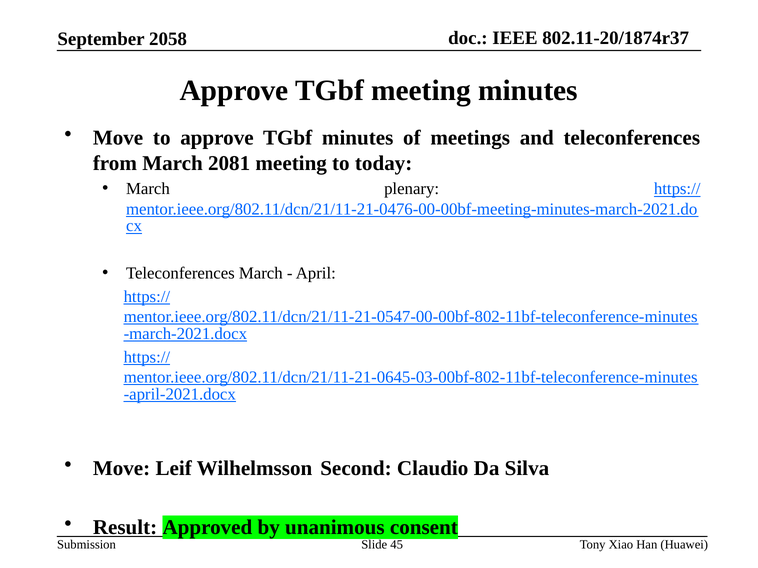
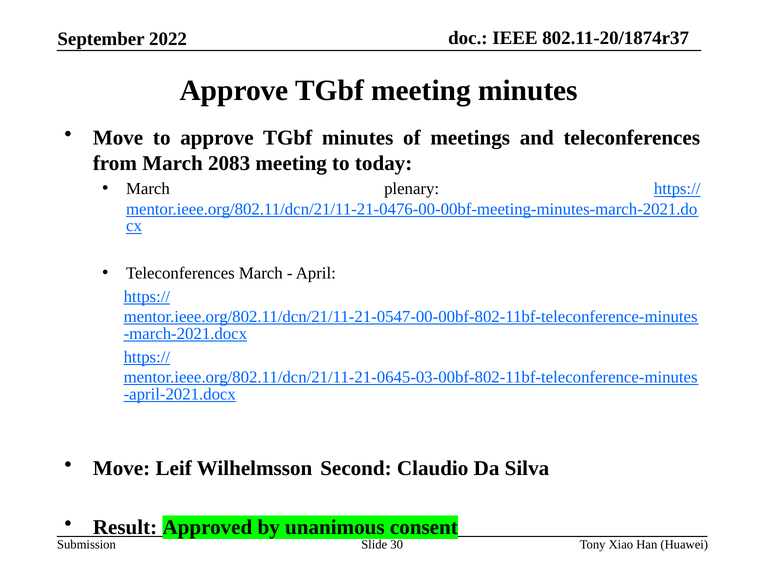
2058: 2058 -> 2022
2081: 2081 -> 2083
45: 45 -> 30
